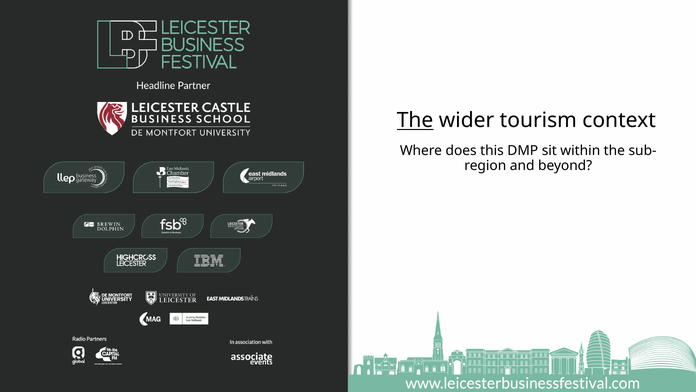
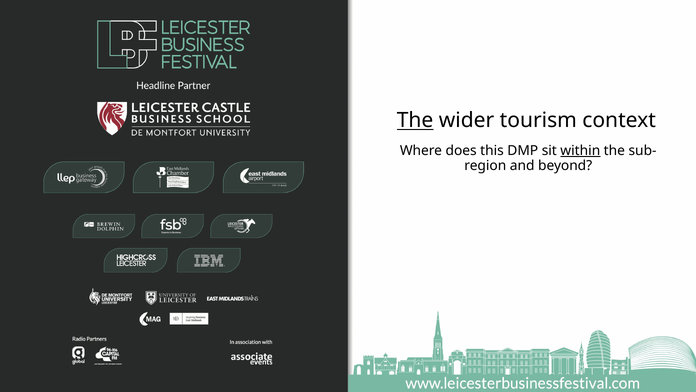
within underline: none -> present
